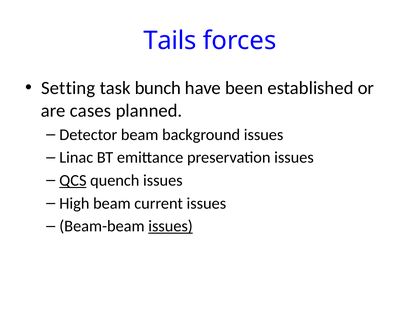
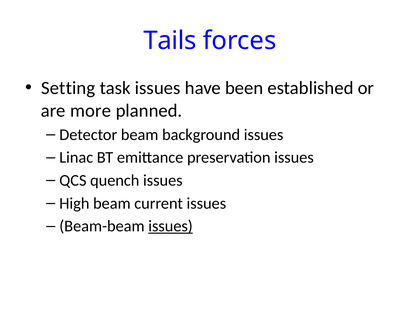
task bunch: bunch -> issues
cases: cases -> more
QCS underline: present -> none
